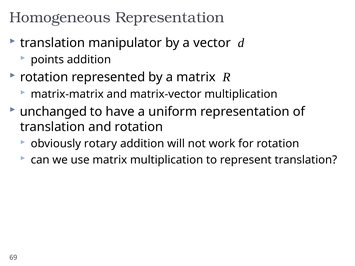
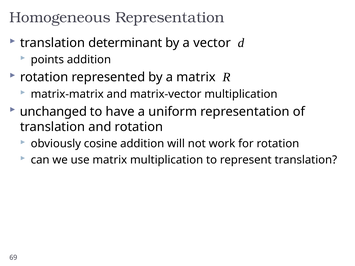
manipulator: manipulator -> determinant
rotary: rotary -> cosine
